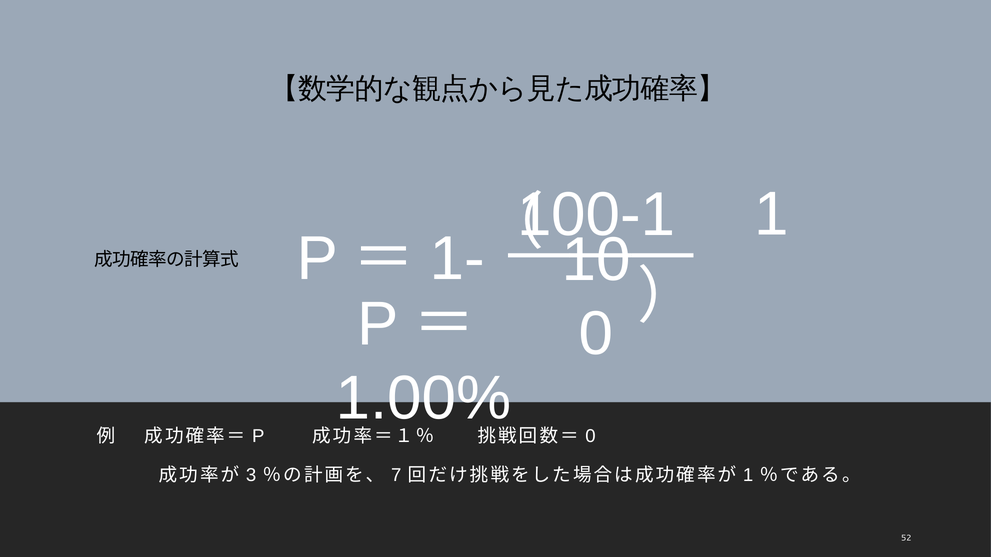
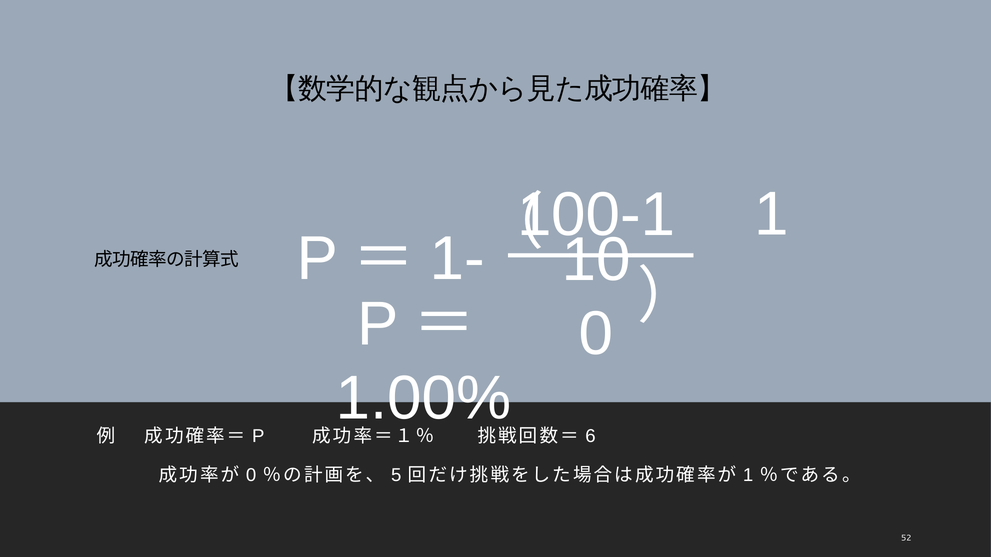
0 at (590, 437): 0 -> 6
3 at (251, 476): 3 -> 0
7: 7 -> 5
